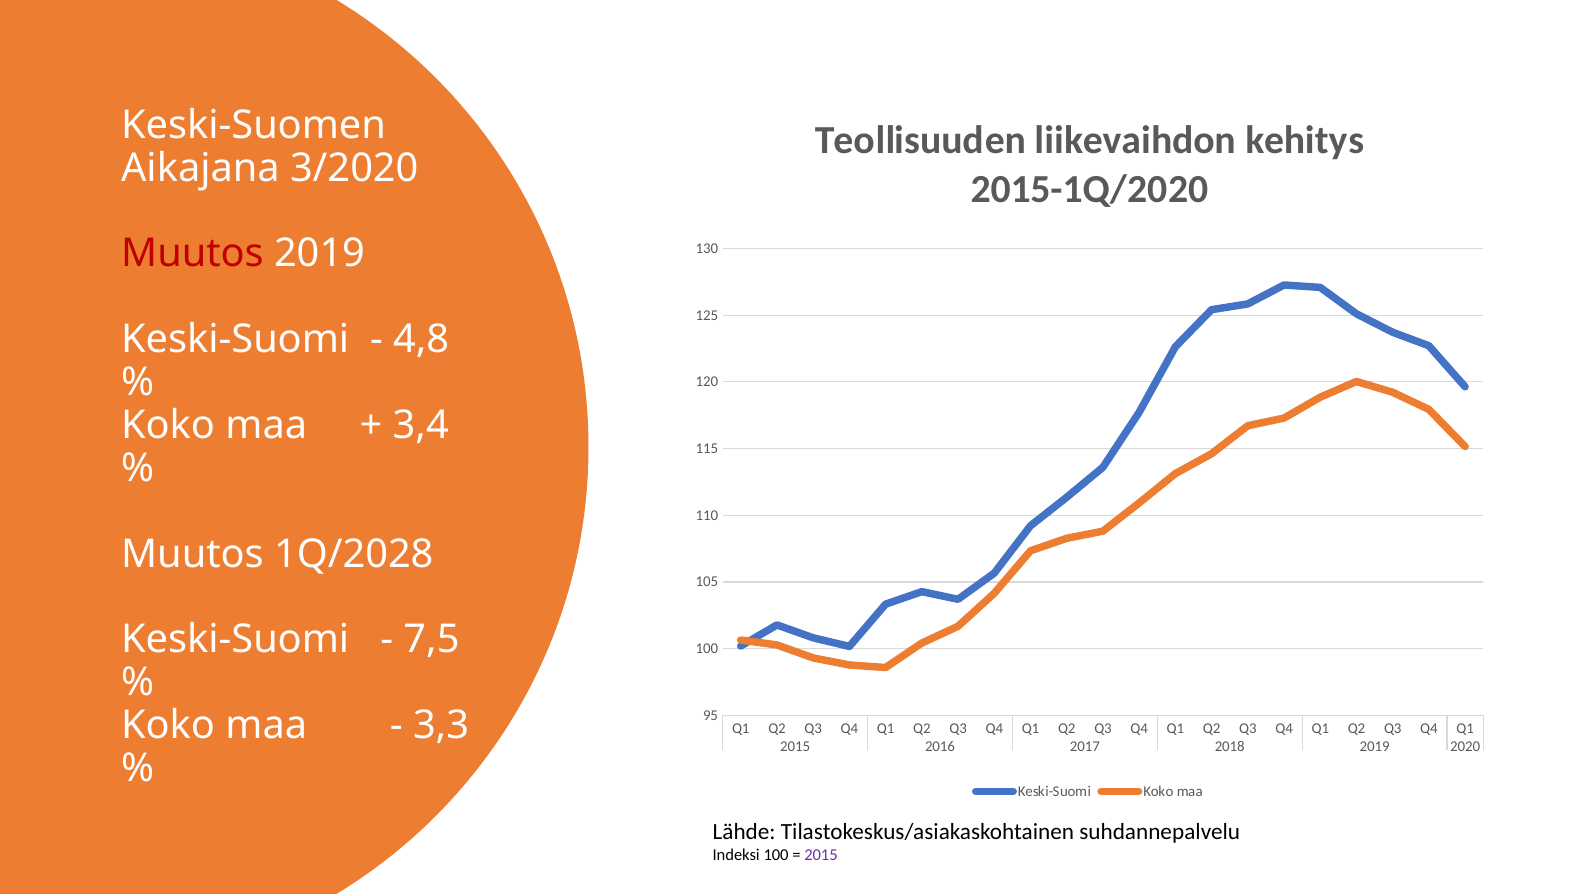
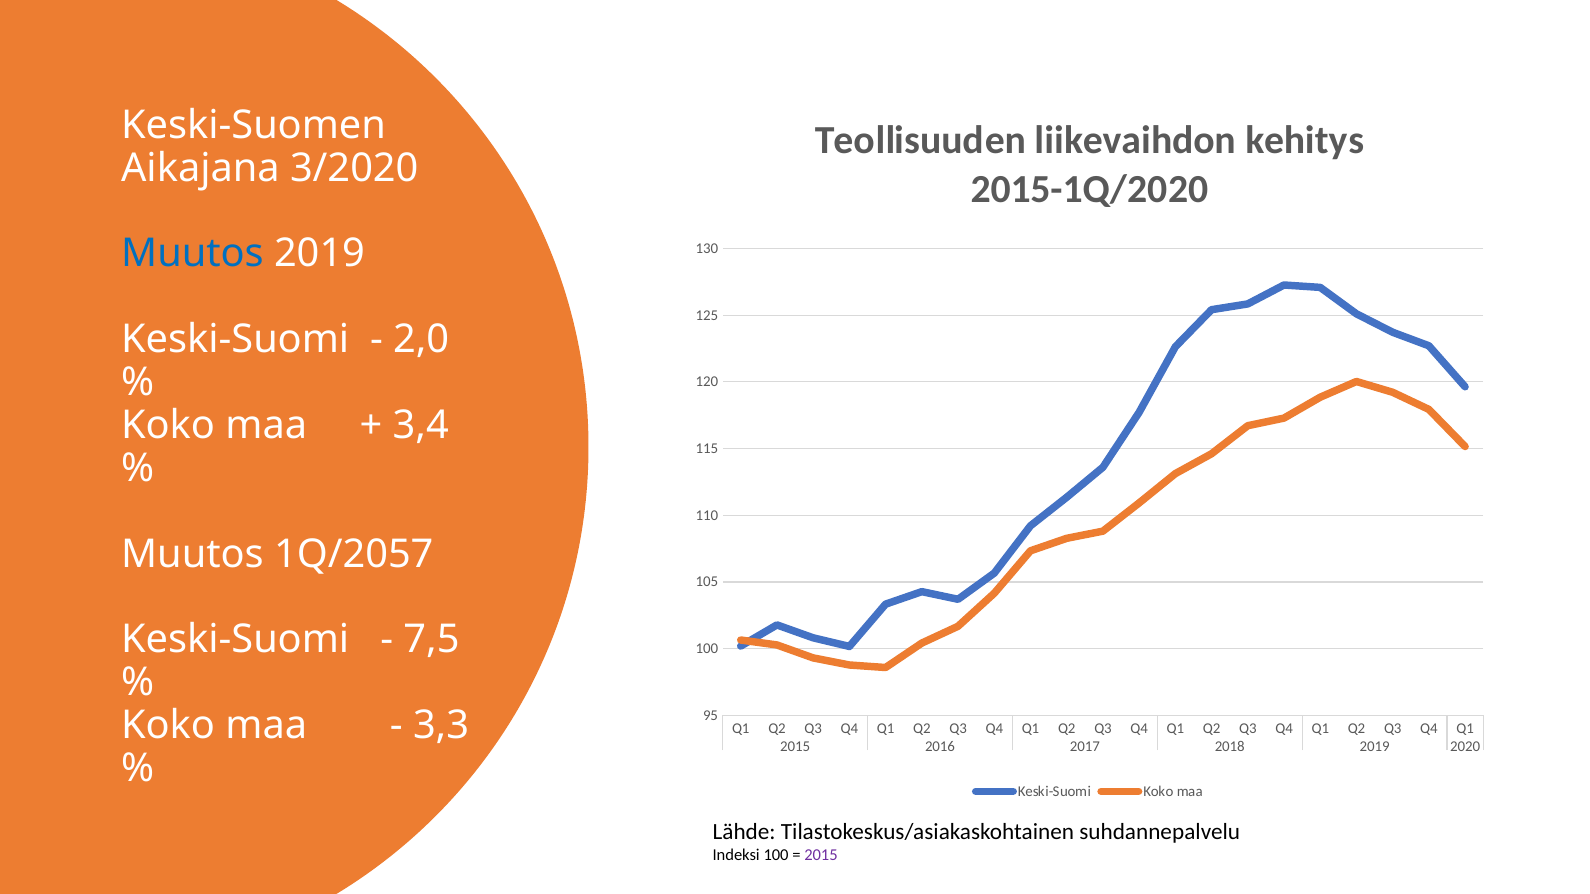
Muutos at (192, 254) colour: red -> blue
4,8: 4,8 -> 2,0
1Q/2028: 1Q/2028 -> 1Q/2057
